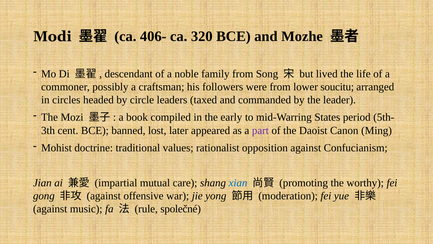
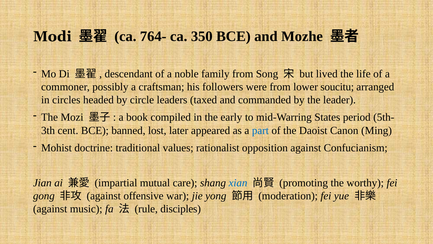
406-: 406- -> 764-
320: 320 -> 350
part colour: purple -> blue
společné: společné -> disciples
